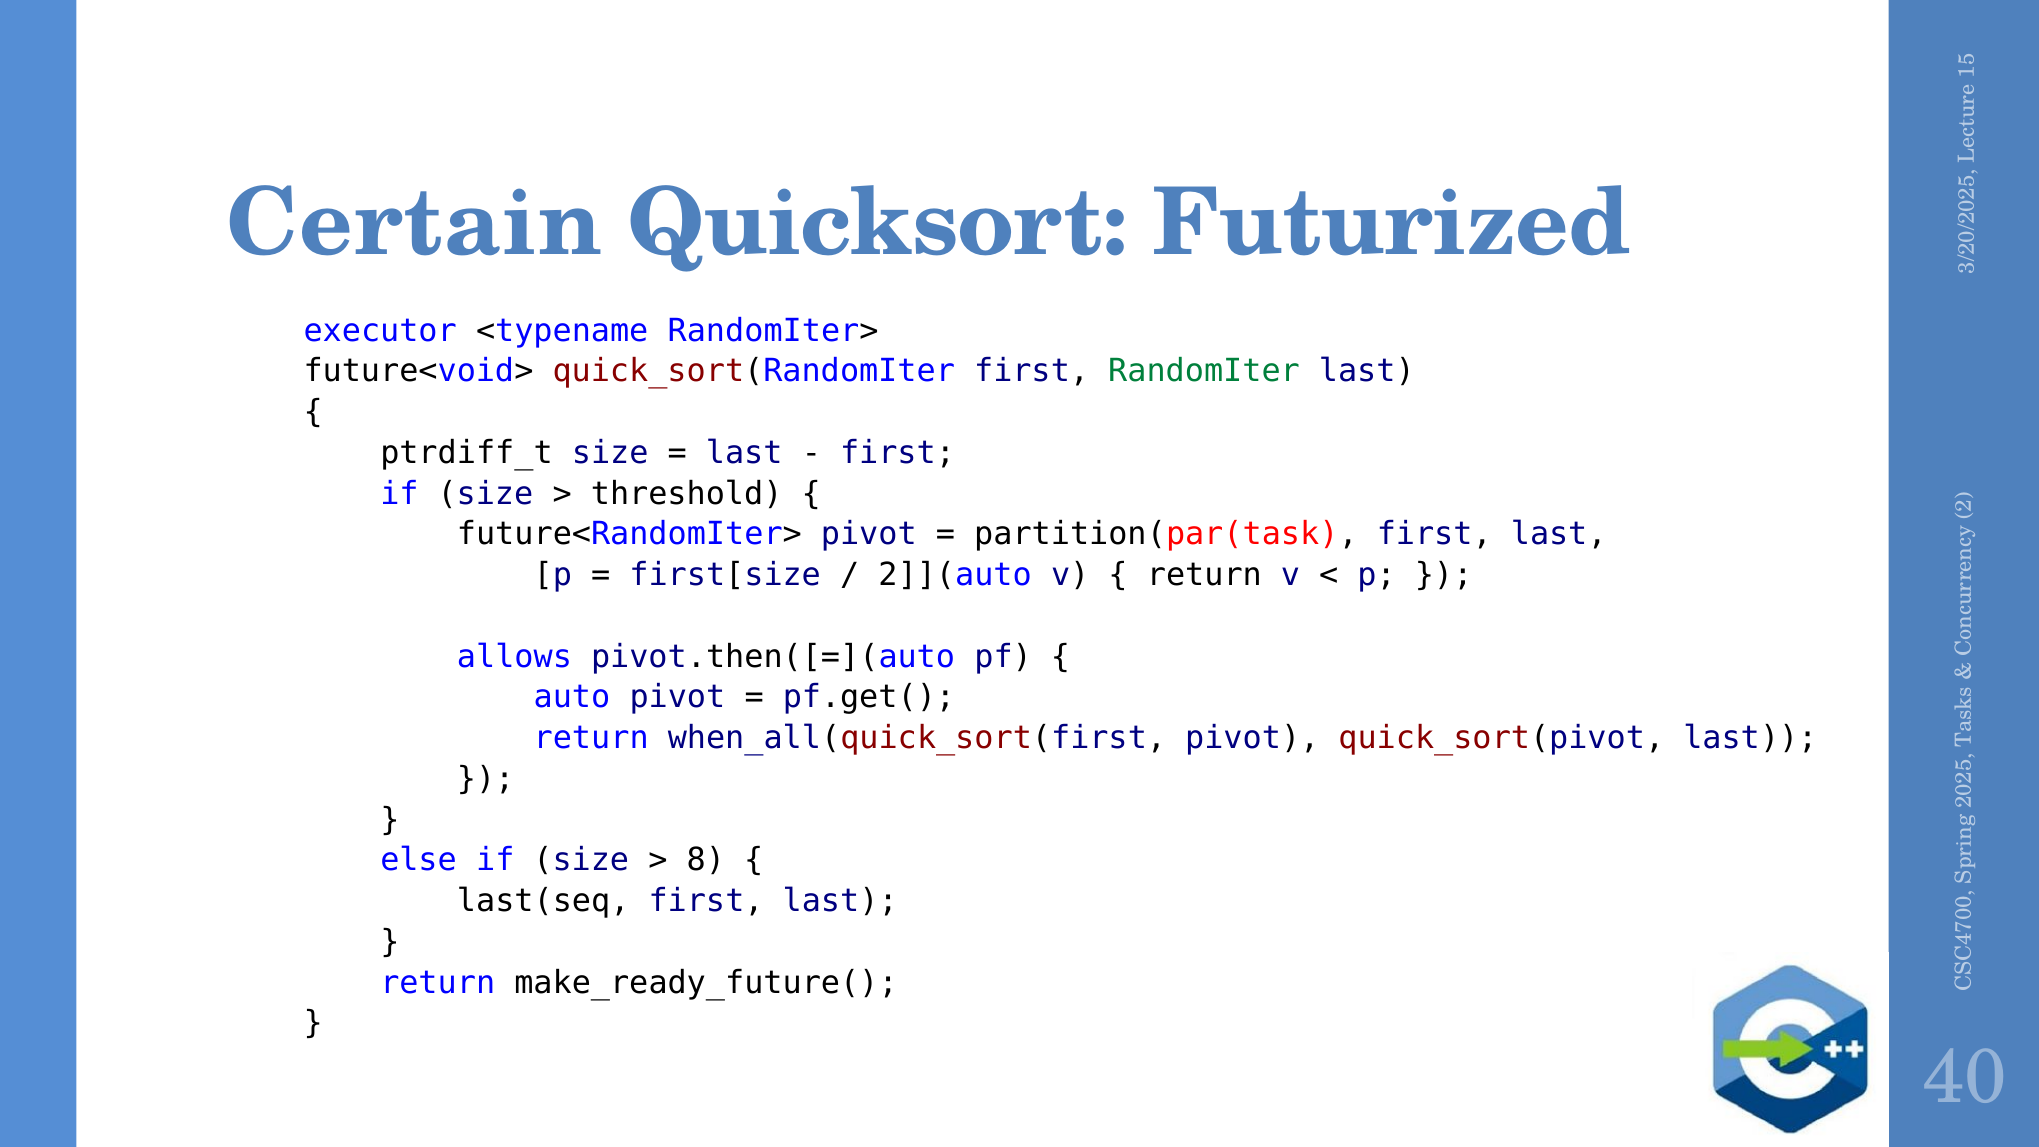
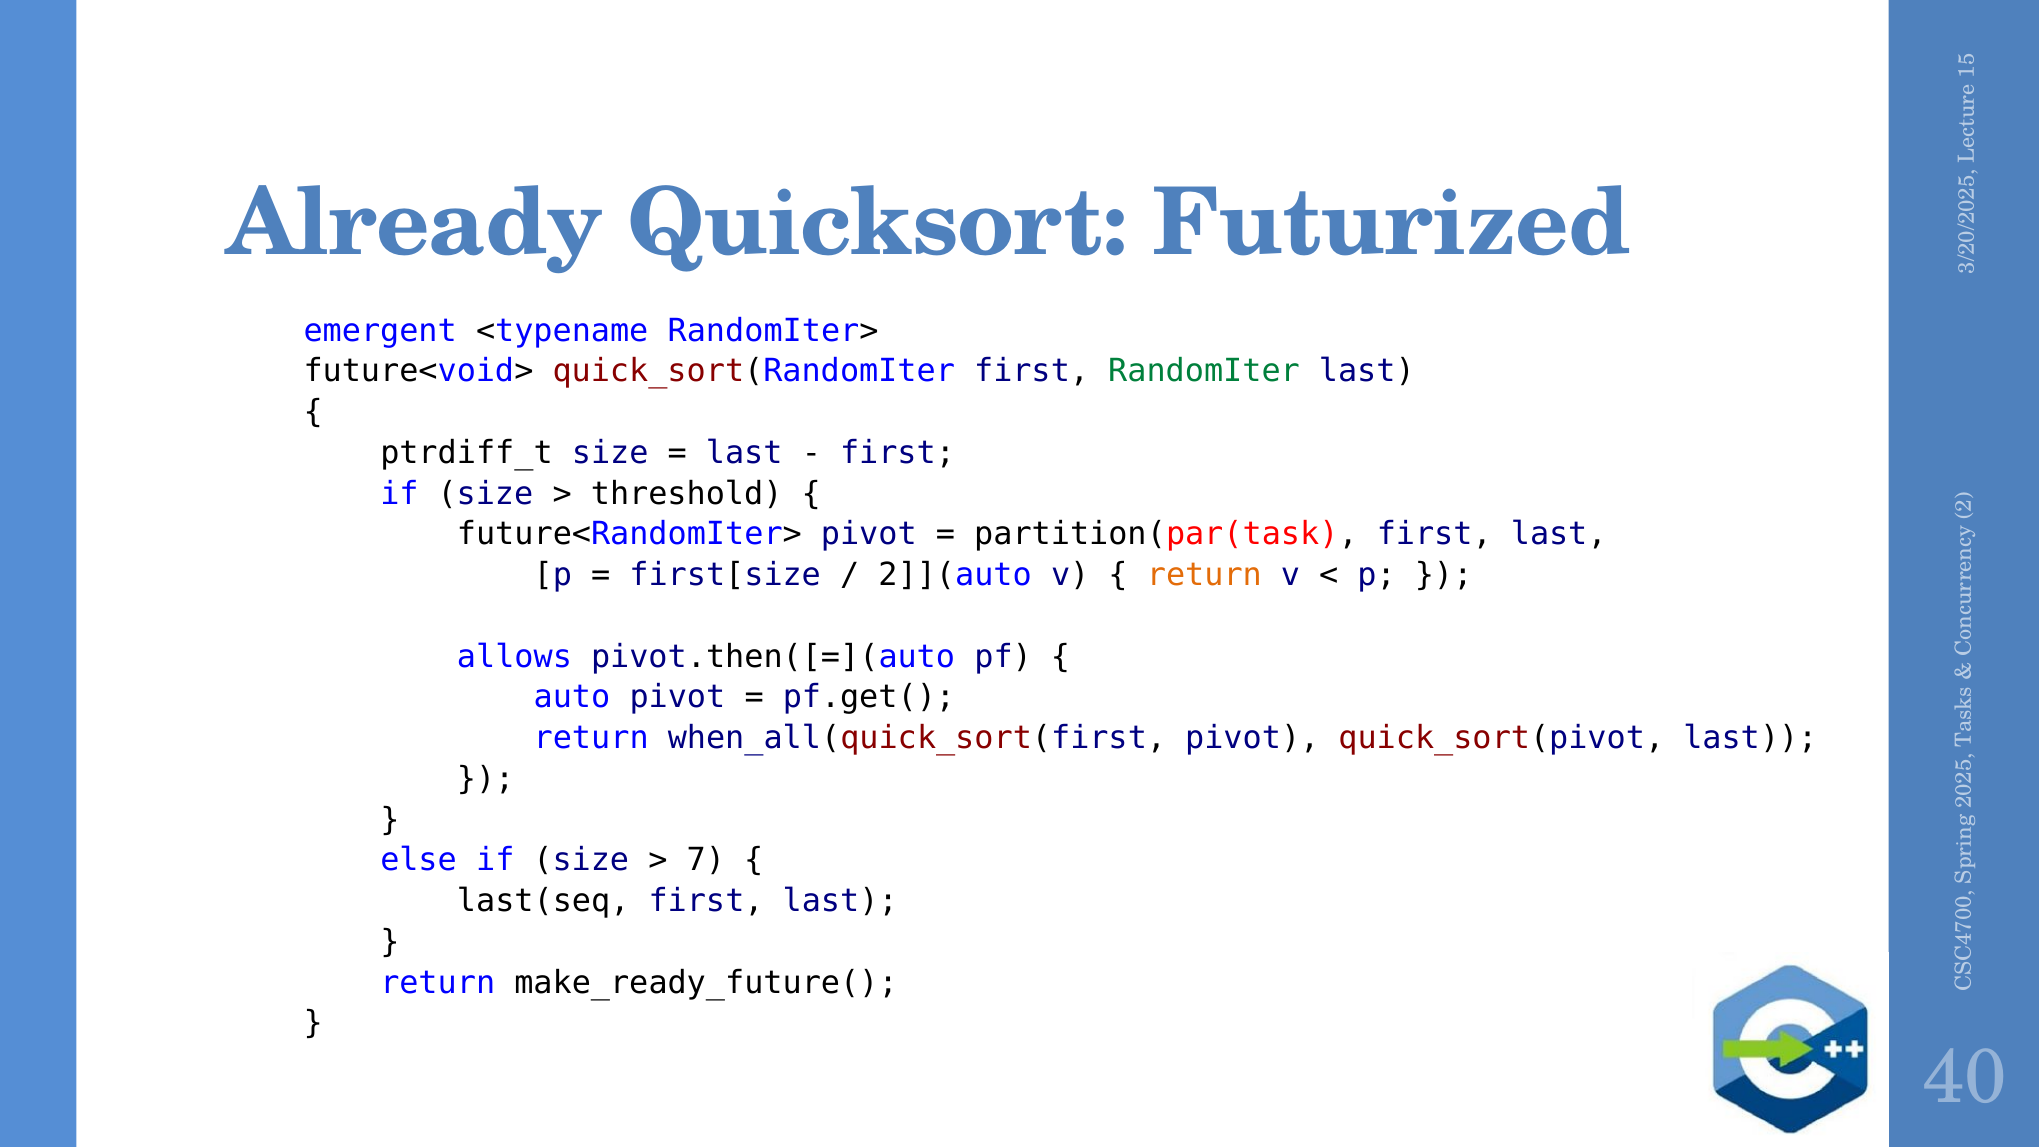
Certain: Certain -> Already
executor: executor -> emergent
return at (1204, 575) colour: black -> orange
8 at (706, 860): 8 -> 7
